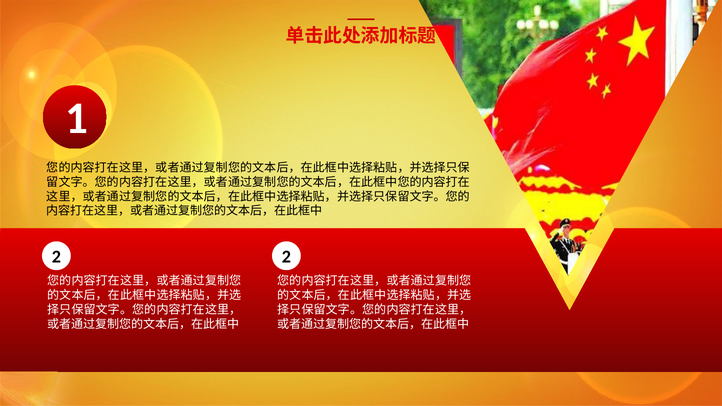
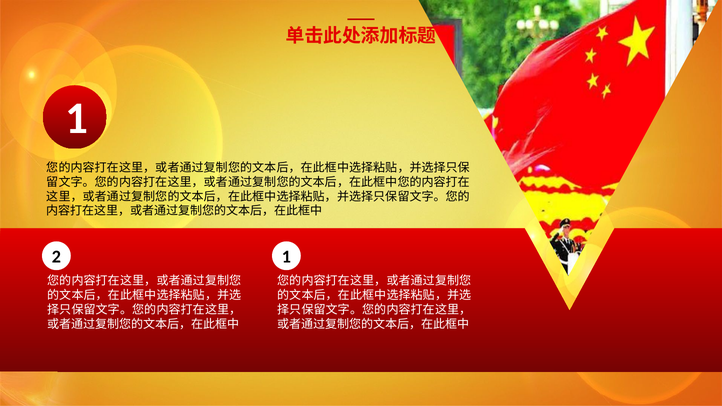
2 2: 2 -> 1
